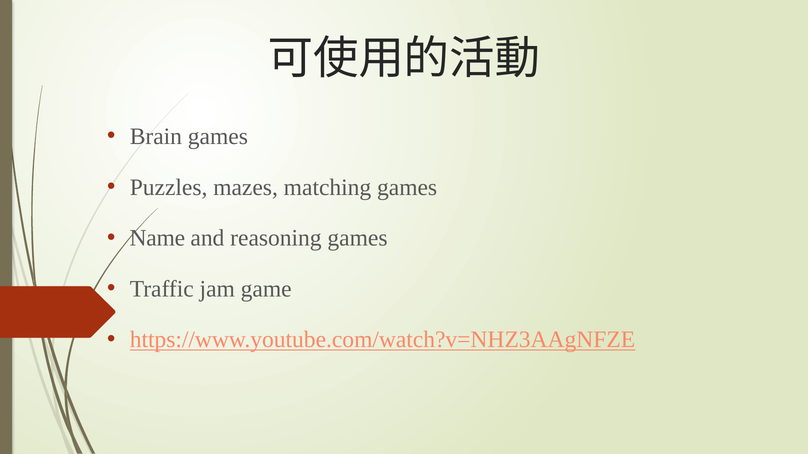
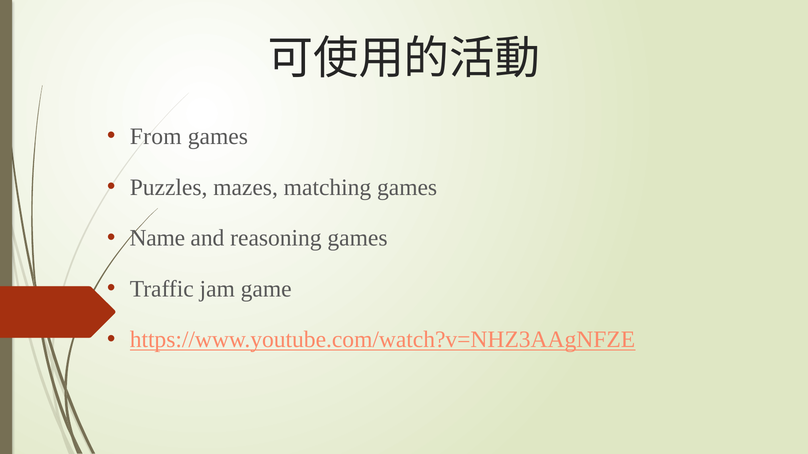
Brain: Brain -> From
